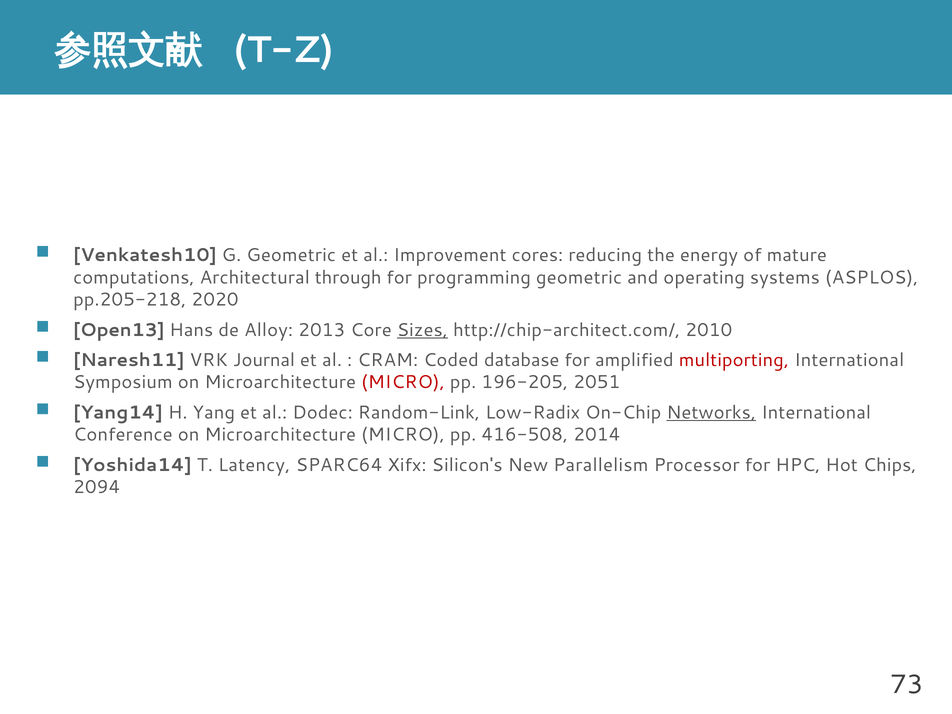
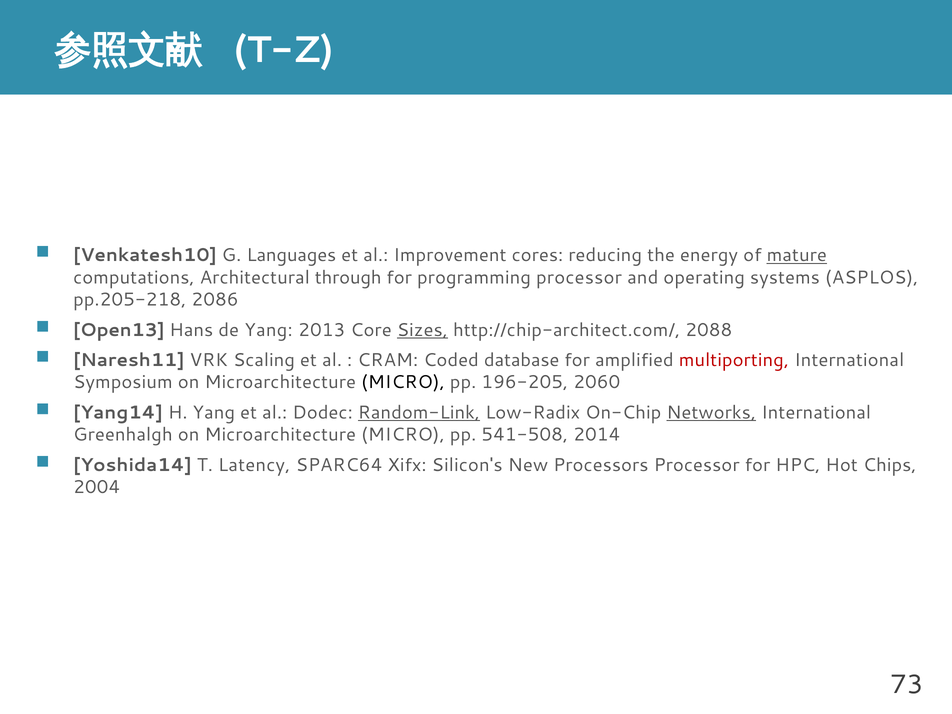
G Geometric: Geometric -> Languages
mature underline: none -> present
programming geometric: geometric -> processor
2020: 2020 -> 2086
de Alloy: Alloy -> Yang
2010: 2010 -> 2088
Journal: Journal -> Scaling
MICRO at (403, 382) colour: red -> black
2051: 2051 -> 2060
Random-Link underline: none -> present
Conference: Conference -> Greenhalgh
416-508: 416-508 -> 541-508
Parallelism: Parallelism -> Processors
2094: 2094 -> 2004
